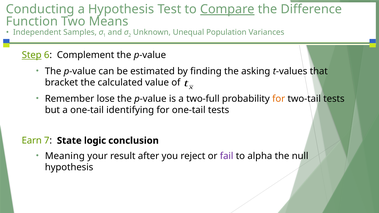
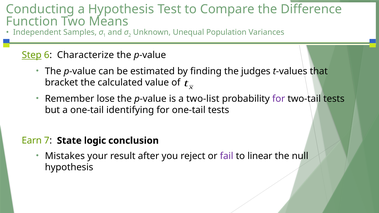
Compare underline: present -> none
Complement: Complement -> Characterize
asking: asking -> judges
two-full: two-full -> two-list
for at (279, 99) colour: orange -> purple
Meaning: Meaning -> Mistakes
alpha: alpha -> linear
